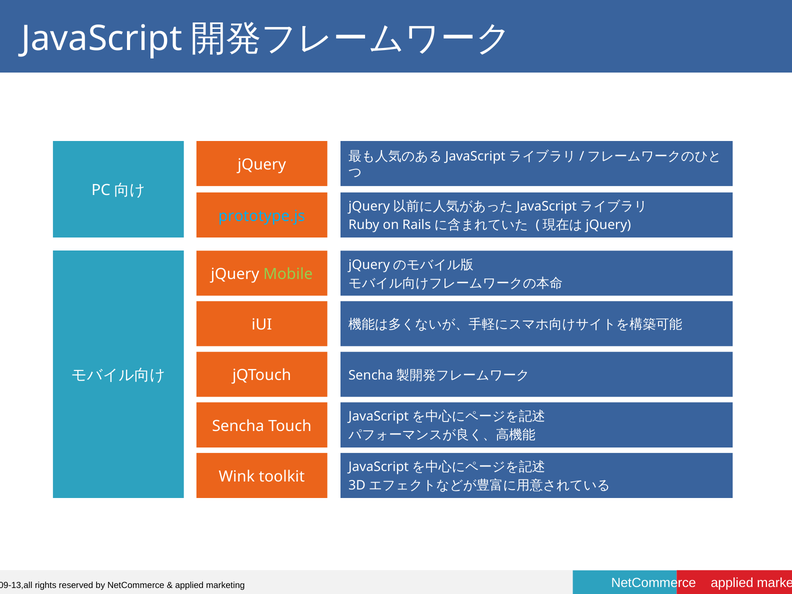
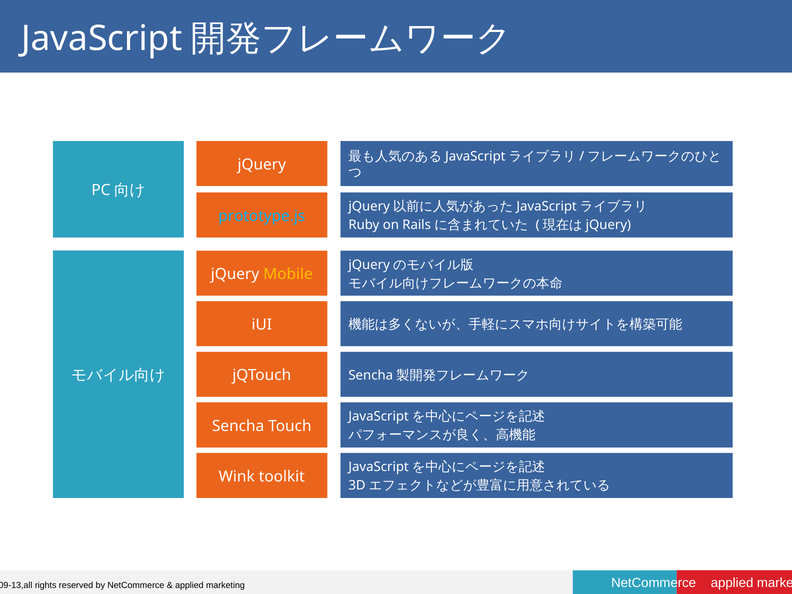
Mobile colour: light green -> yellow
